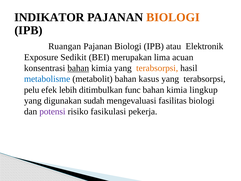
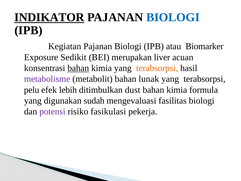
INDIKATOR underline: none -> present
BIOLOGI at (173, 17) colour: orange -> blue
Ruangan: Ruangan -> Kegiatan
Elektronik: Elektronik -> Biomarker
lima: lima -> liver
metabolisme colour: blue -> purple
kasus: kasus -> lunak
func: func -> dust
lingkup: lingkup -> formula
